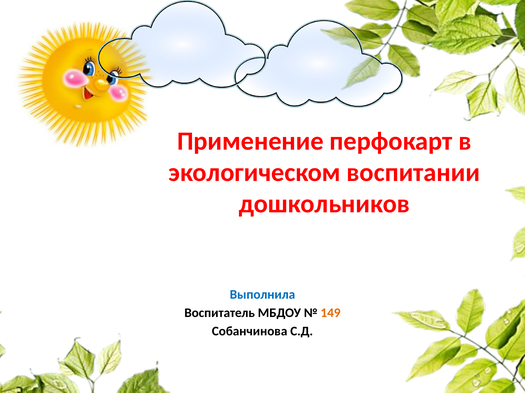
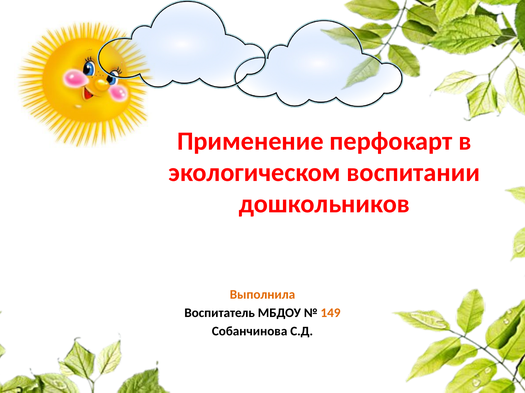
Выполнила colour: blue -> orange
